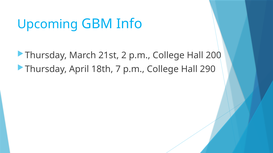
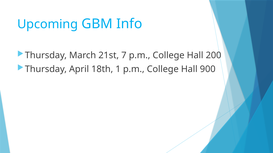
2: 2 -> 7
7: 7 -> 1
290: 290 -> 900
